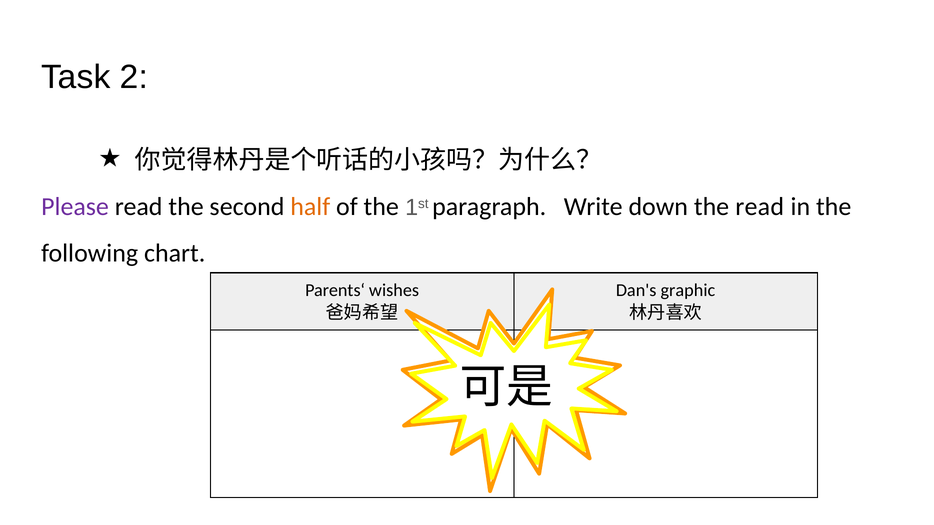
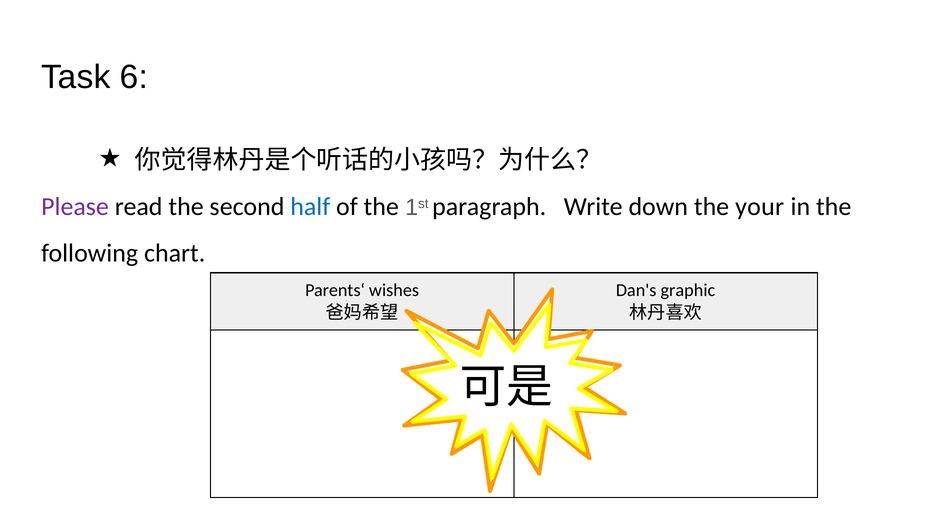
2: 2 -> 6
half colour: orange -> blue
the read: read -> your
